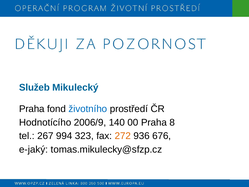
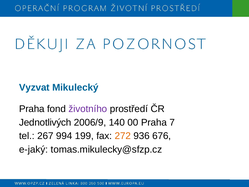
Služeb: Služeb -> Vyzvat
životního colour: blue -> purple
Hodnotícího: Hodnotícího -> Jednotlivých
8: 8 -> 7
323: 323 -> 199
